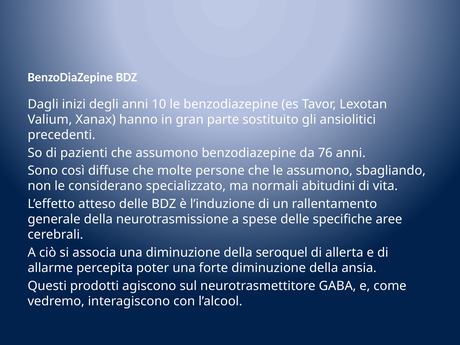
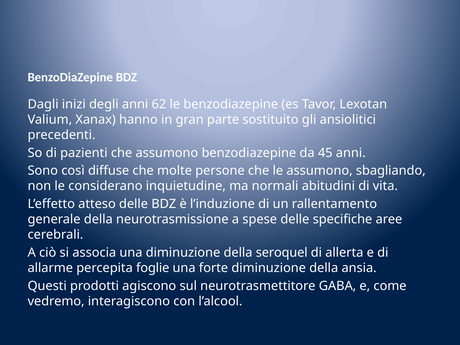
10: 10 -> 62
76: 76 -> 45
specializzato: specializzato -> inquietudine
poter: poter -> foglie
